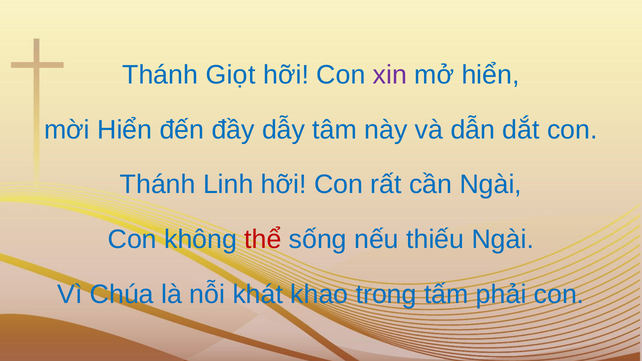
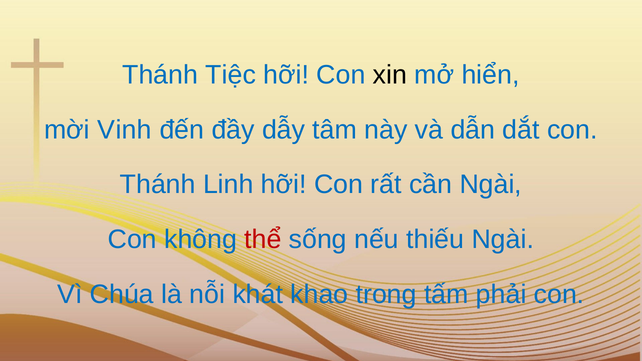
Giọt: Giọt -> Tiệc
xin colour: purple -> black
mời Hiển: Hiển -> Vinh
